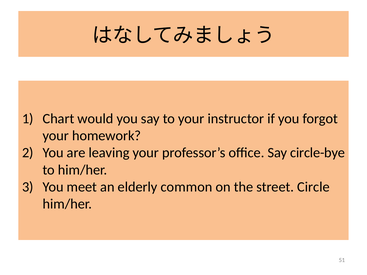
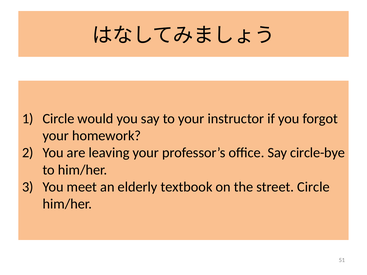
Chart at (58, 119): Chart -> Circle
common: common -> textbook
